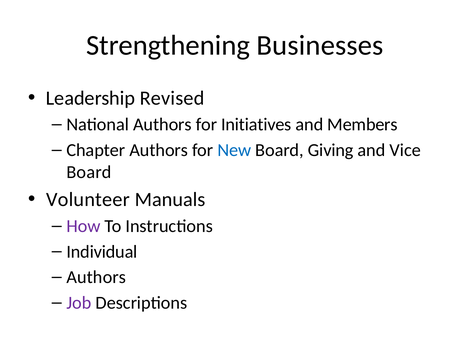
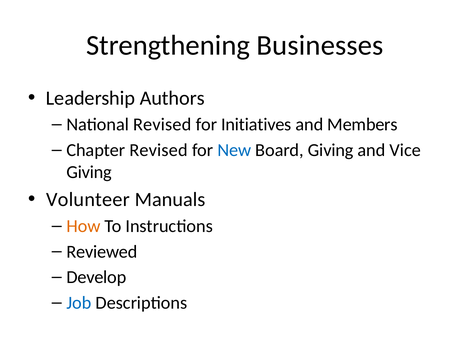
Revised: Revised -> Authors
National Authors: Authors -> Revised
Chapter Authors: Authors -> Revised
Board at (89, 172): Board -> Giving
How colour: purple -> orange
Individual: Individual -> Reviewed
Authors at (96, 278): Authors -> Develop
Job colour: purple -> blue
